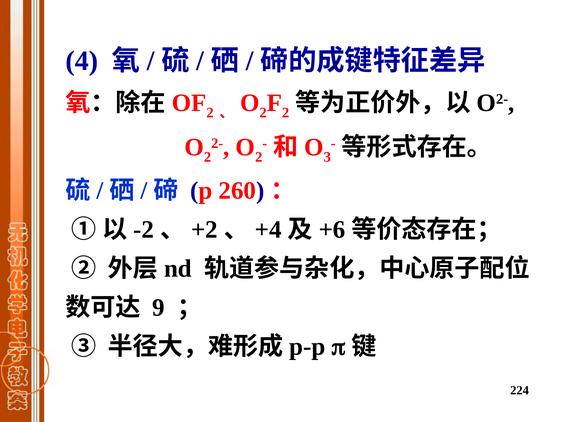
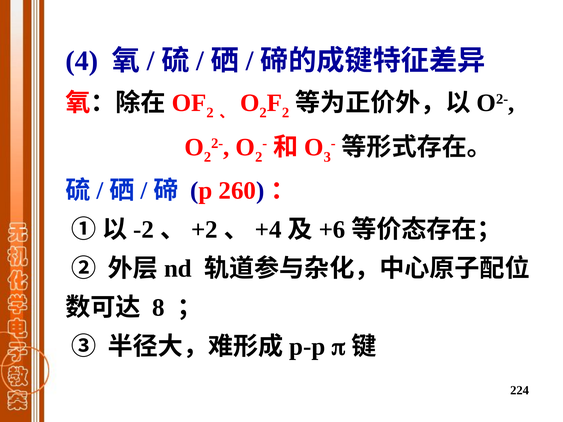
9: 9 -> 8
